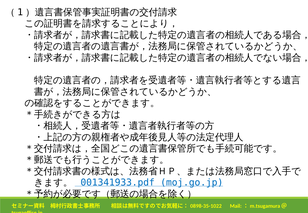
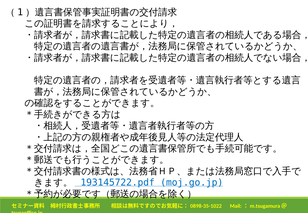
001341933.pdf: 001341933.pdf -> 193145722.pdf
